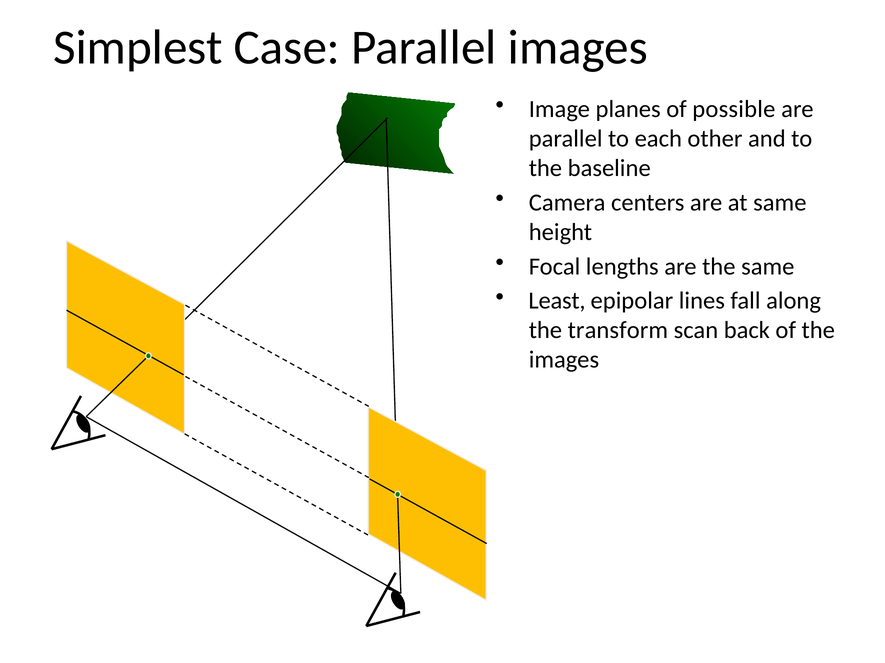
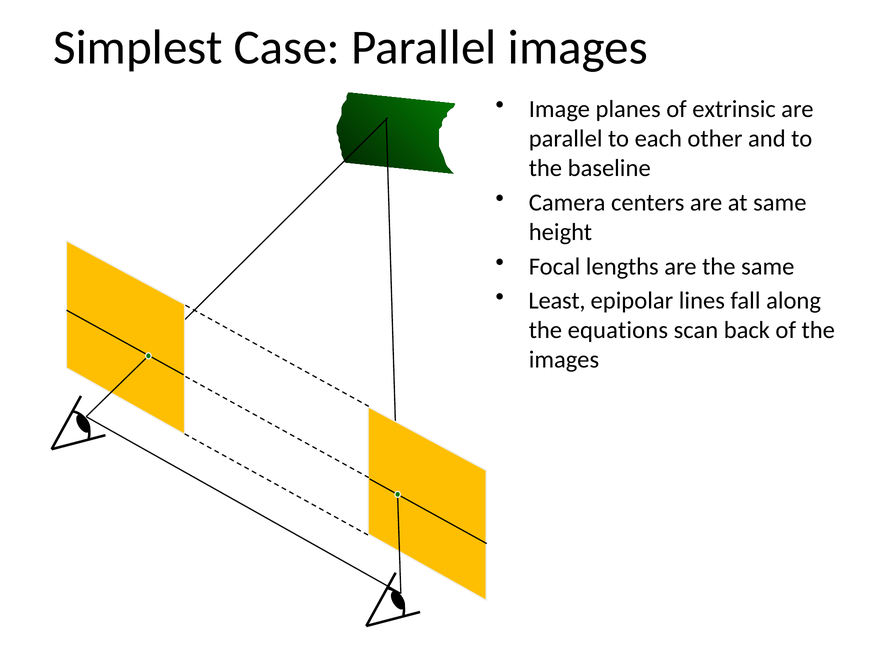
possible: possible -> extrinsic
transform: transform -> equations
